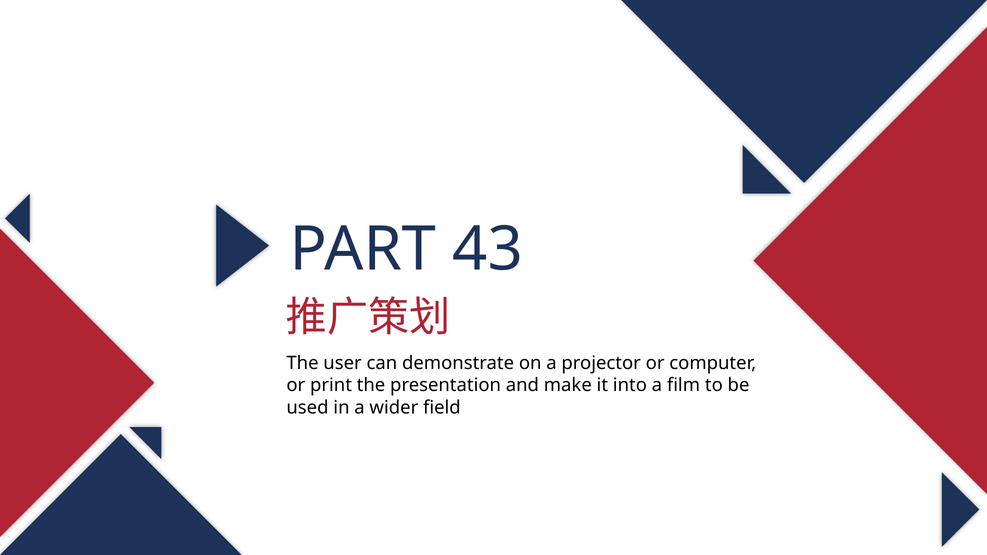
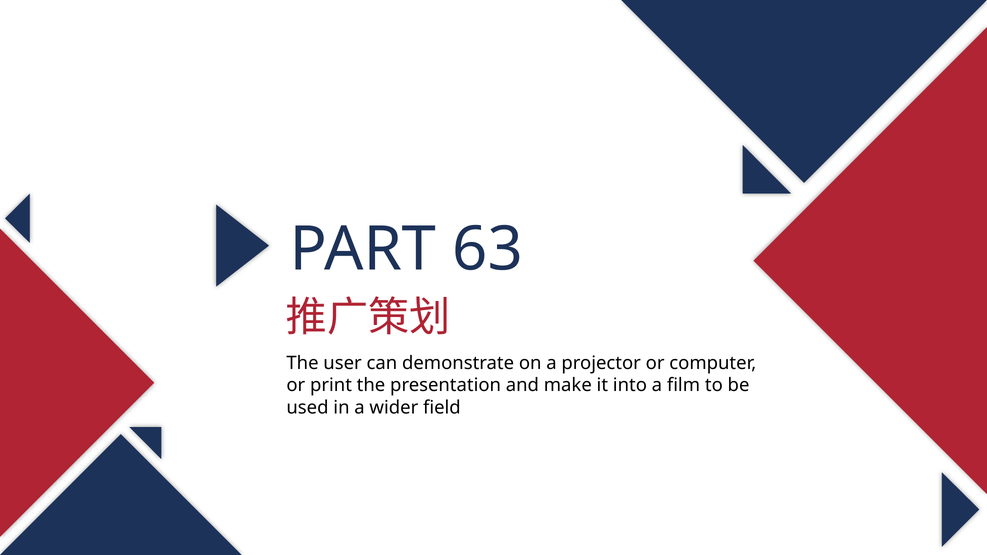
43: 43 -> 63
